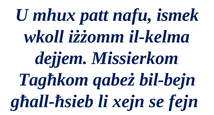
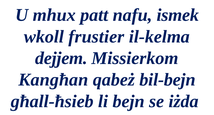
iżżomm: iżżomm -> frustier
Tagħkom: Tagħkom -> Kangħan
xejn: xejn -> bejn
fejn: fejn -> iżda
